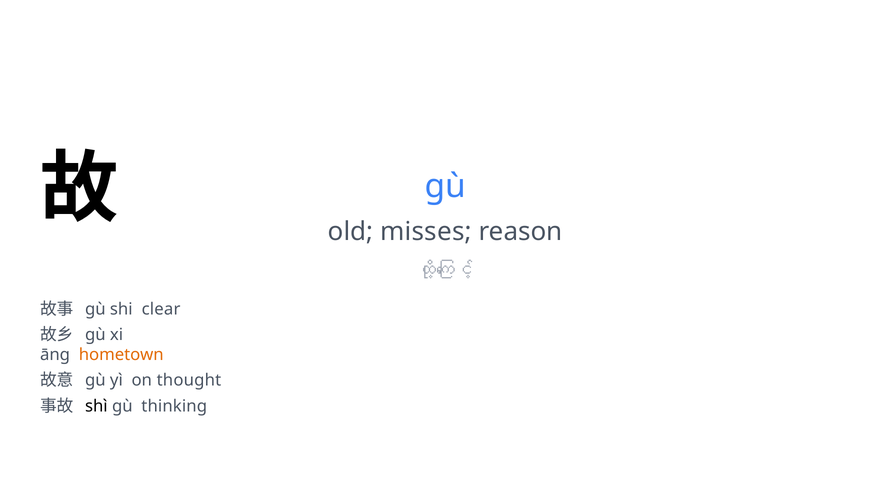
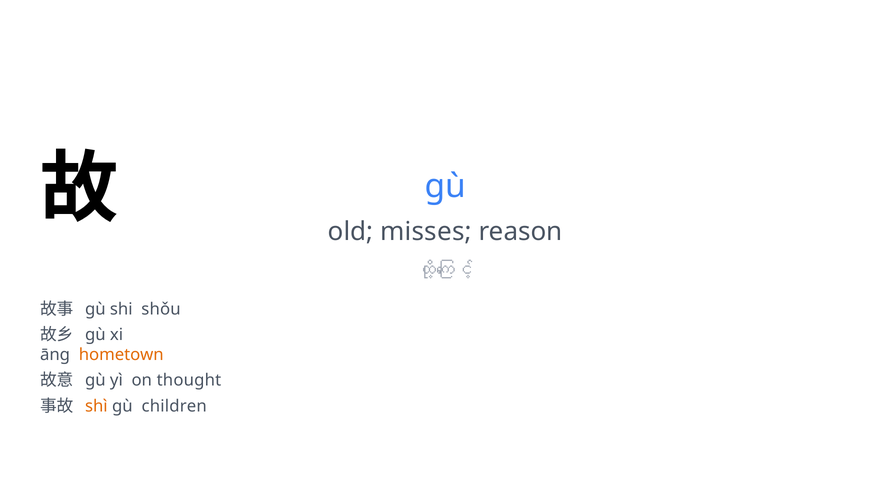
clear: clear -> shǒu
shì colour: black -> orange
thinking: thinking -> children
